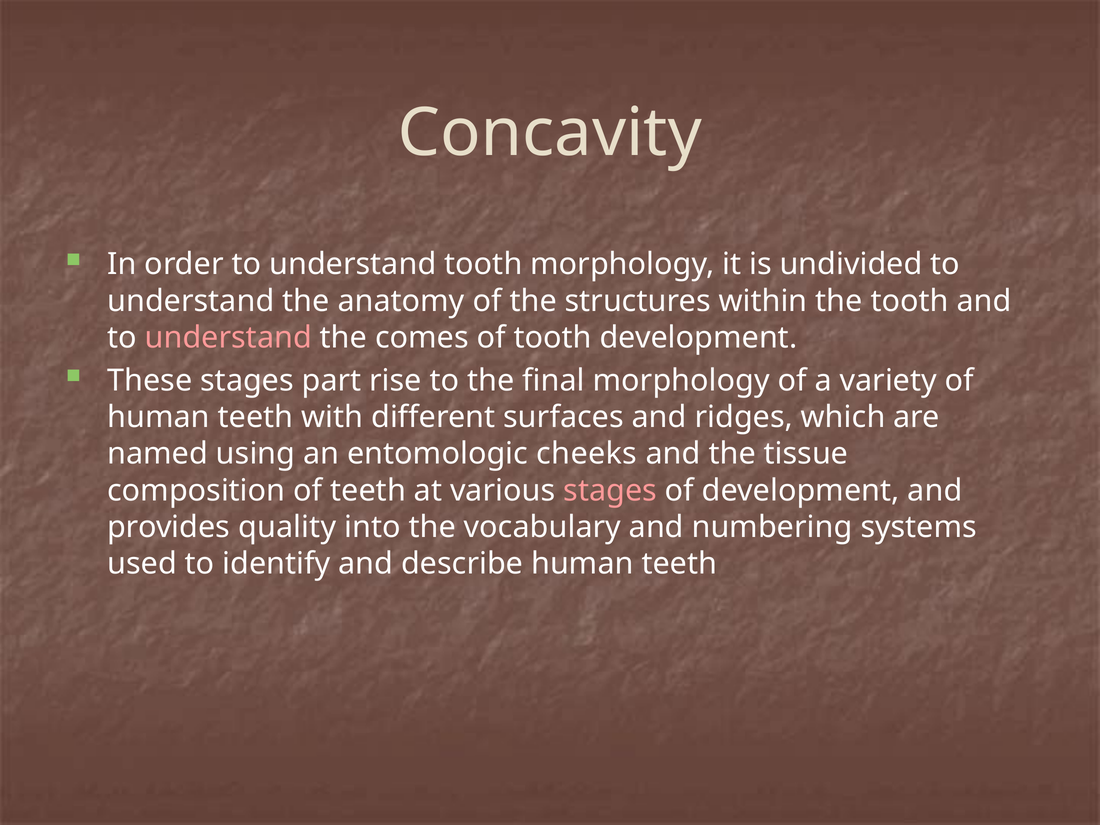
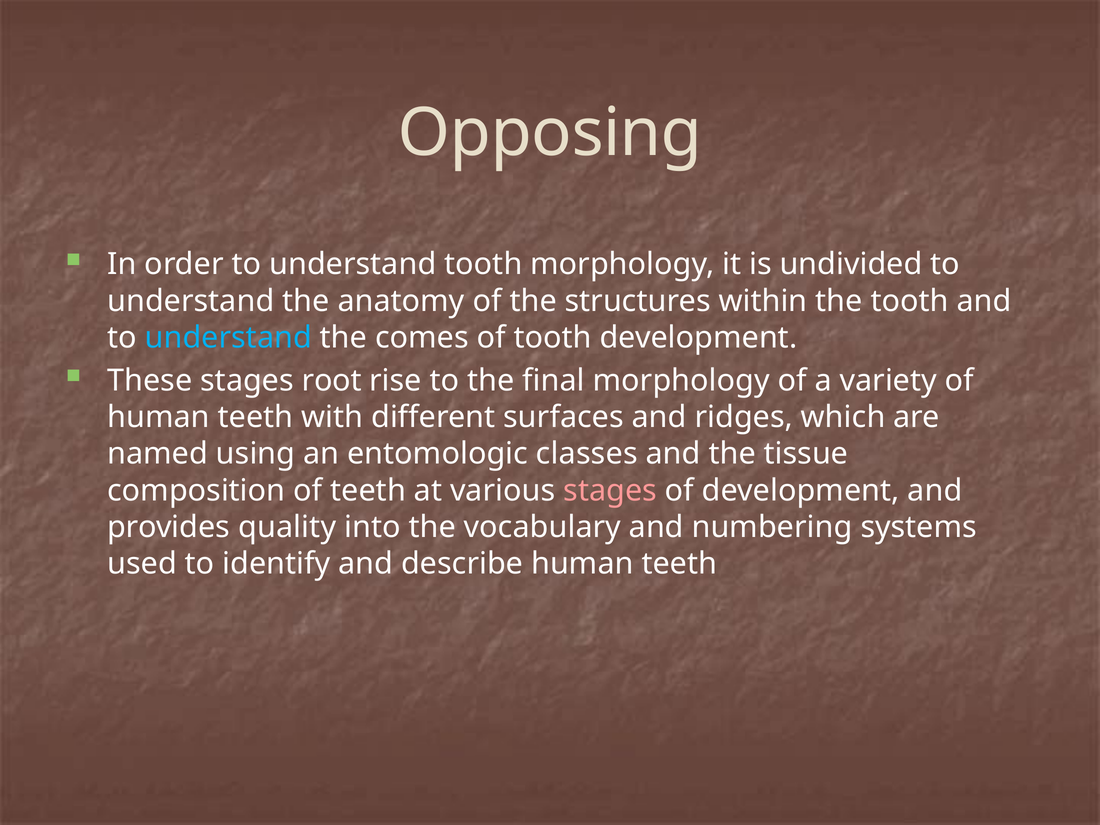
Concavity: Concavity -> Opposing
understand at (228, 338) colour: pink -> light blue
part: part -> root
cheeks: cheeks -> classes
